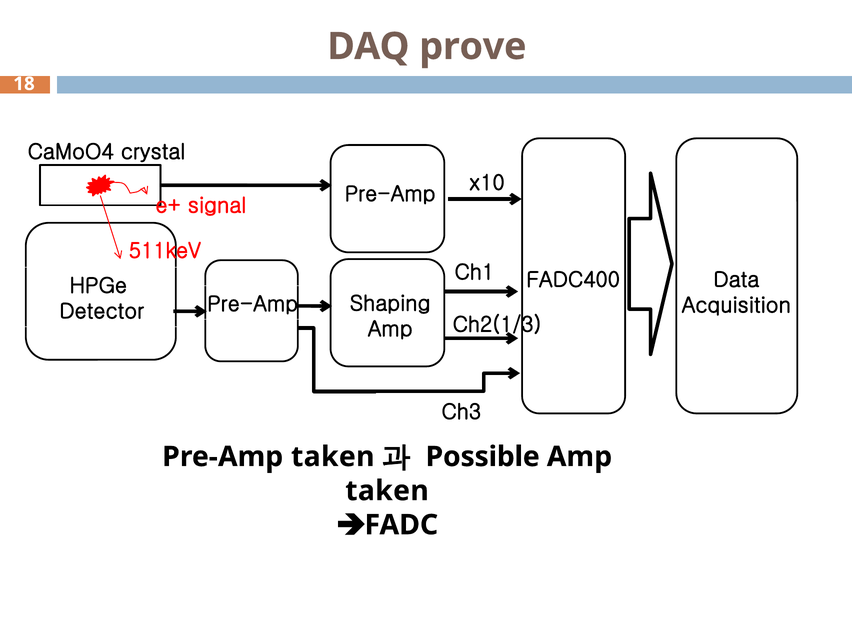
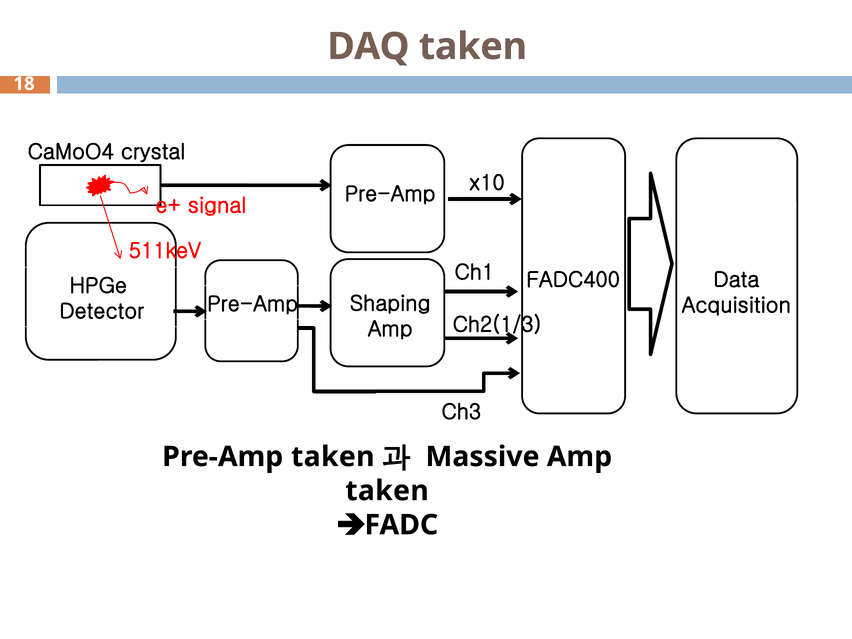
DAQ prove: prove -> taken
Possible: Possible -> Massive
